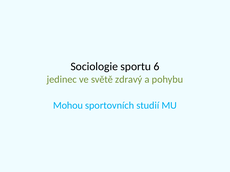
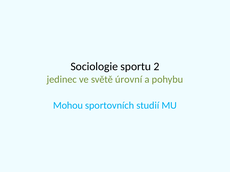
6: 6 -> 2
zdravý: zdravý -> úrovní
